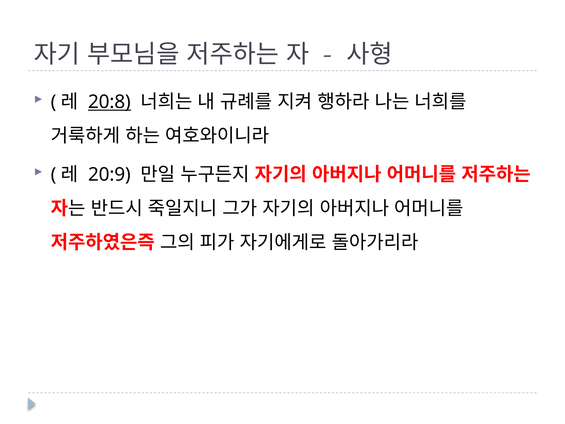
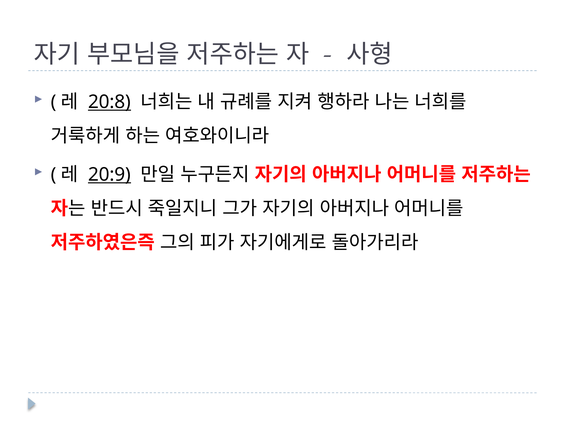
20:9 underline: none -> present
